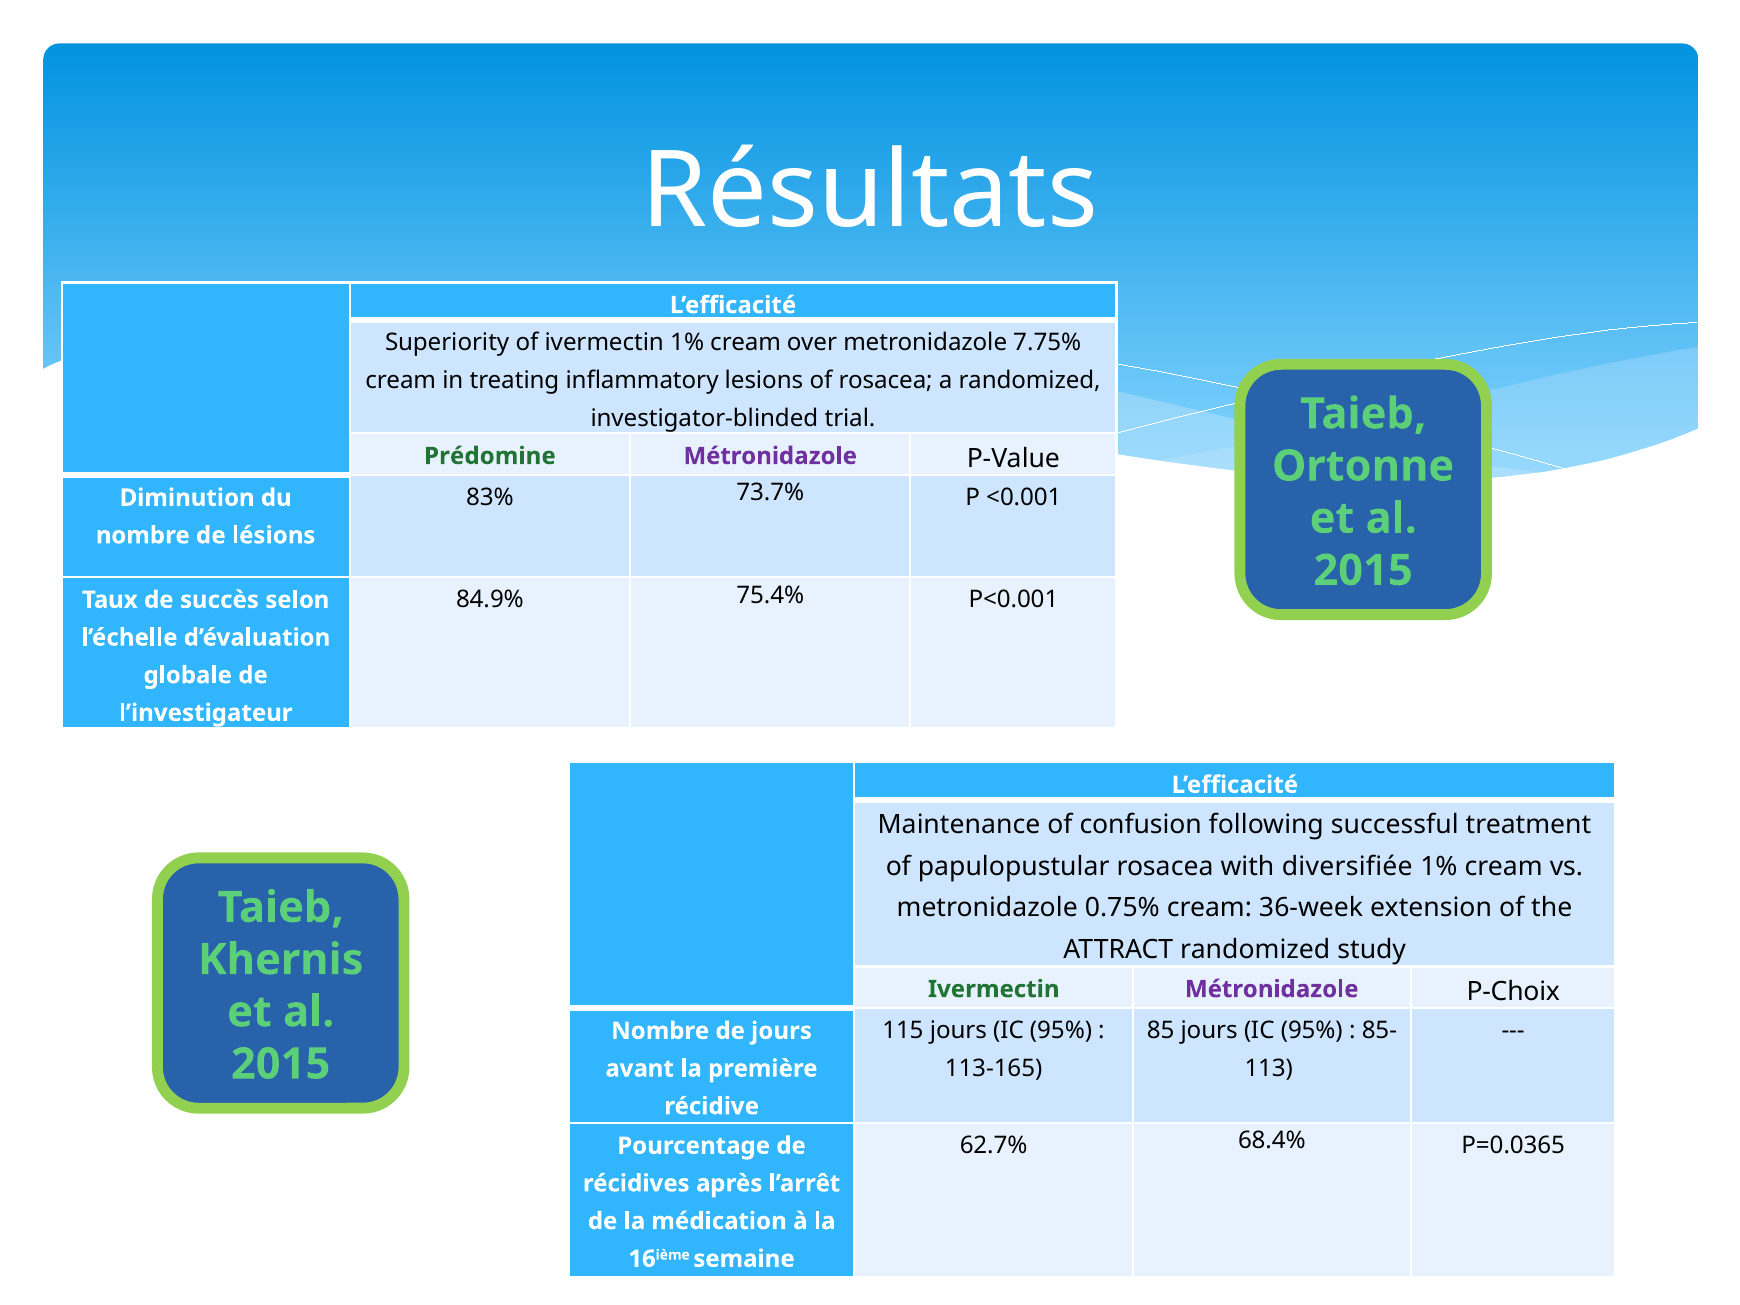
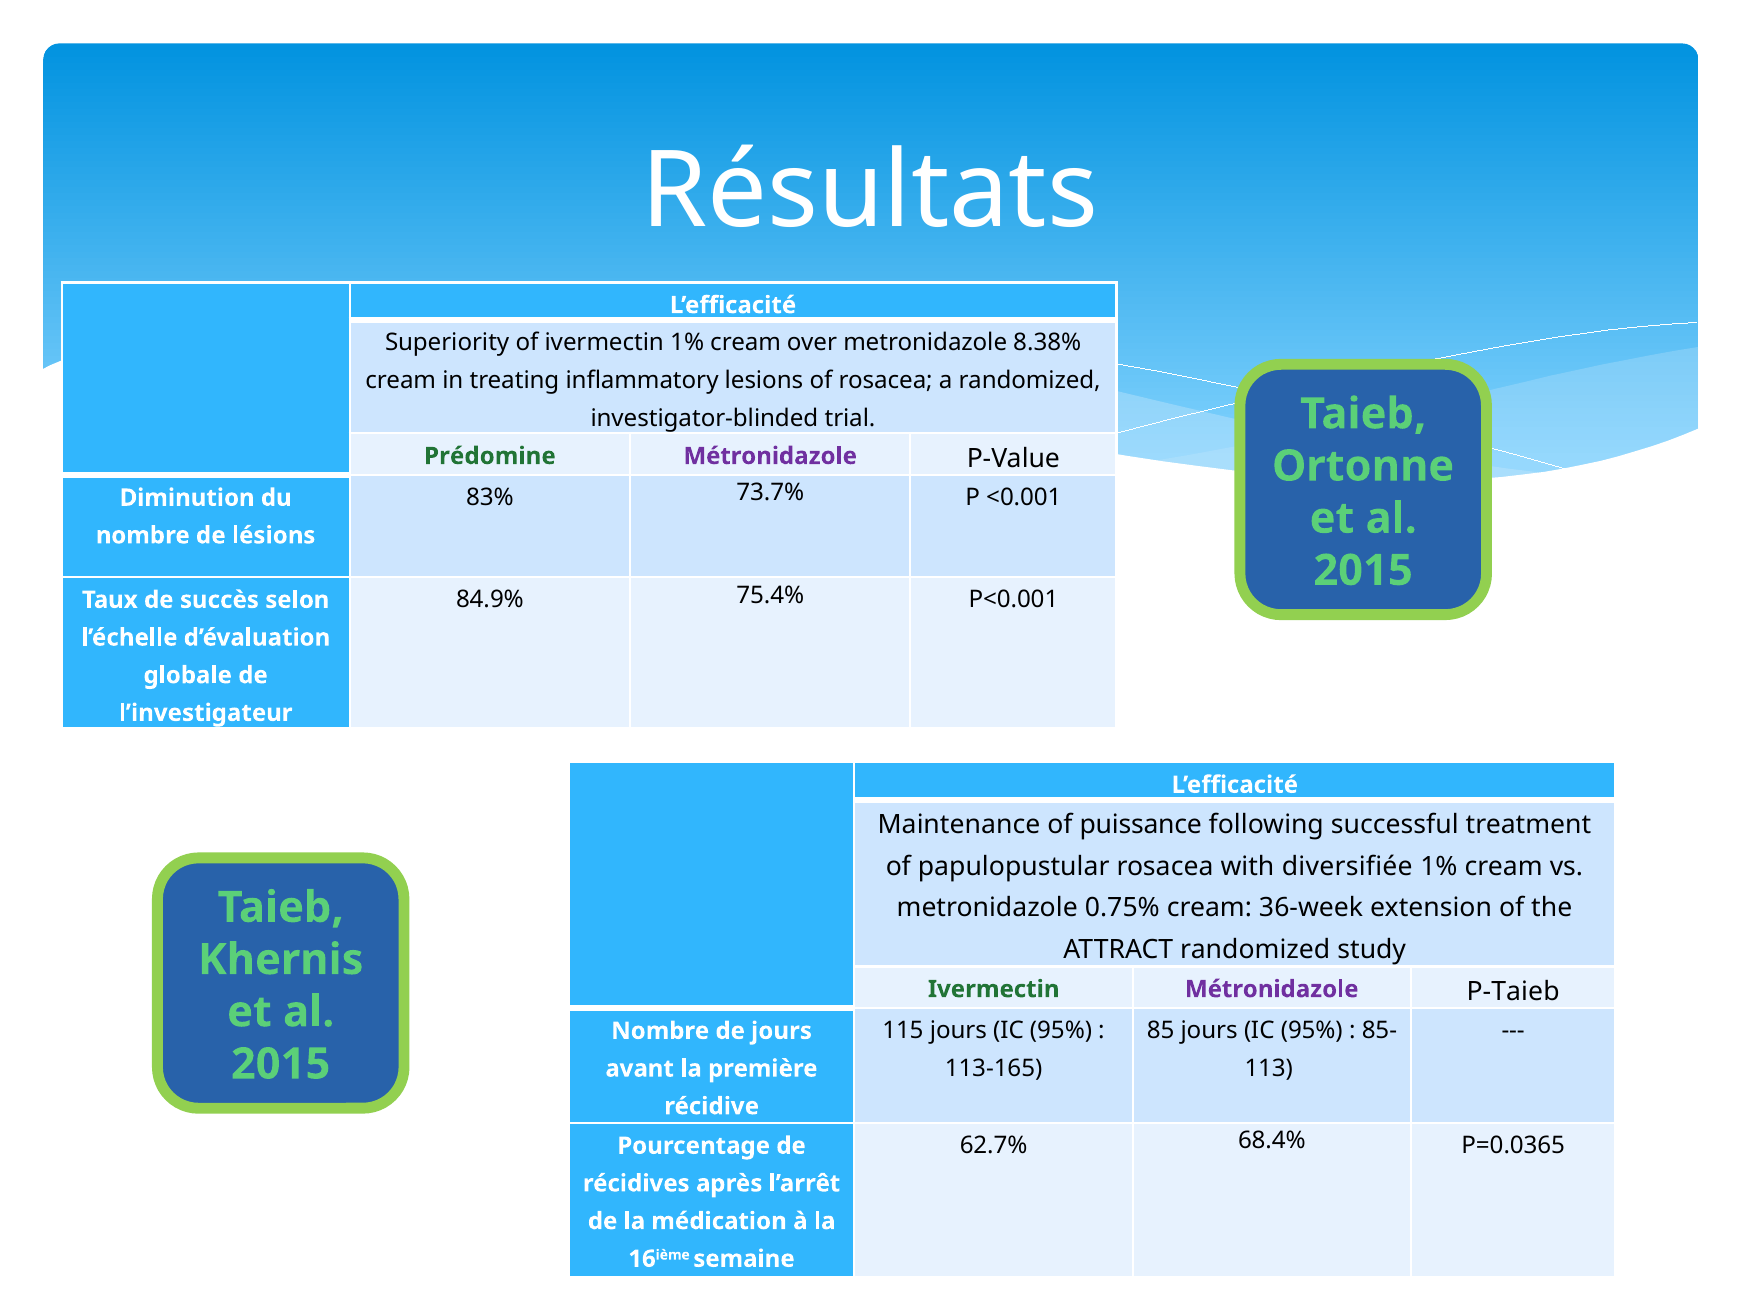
7.75%: 7.75% -> 8.38%
confusion: confusion -> puissance
P-Choix: P-Choix -> P-Taieb
